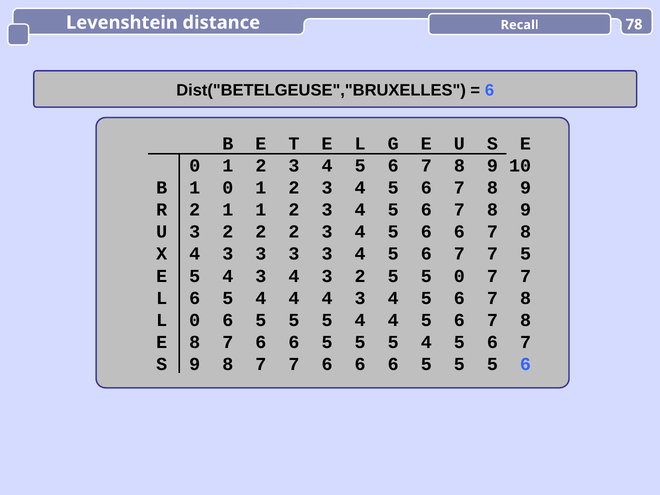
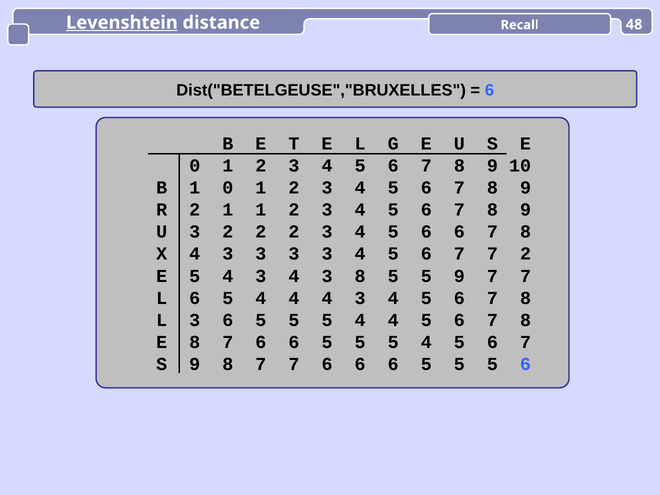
Levenshtein underline: none -> present
78: 78 -> 48
7 5: 5 -> 2
4 3 2: 2 -> 8
5 0: 0 -> 9
L 0: 0 -> 3
